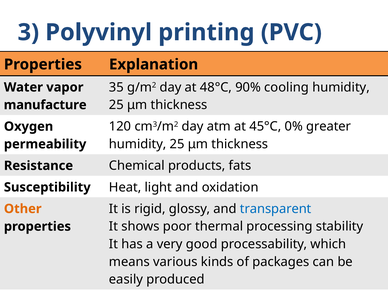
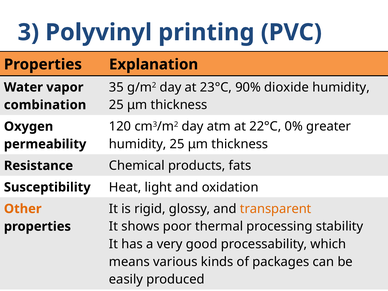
48°C: 48°C -> 23°C
cooling: cooling -> dioxide
manufacture: manufacture -> combination
45°C: 45°C -> 22°C
transparent colour: blue -> orange
